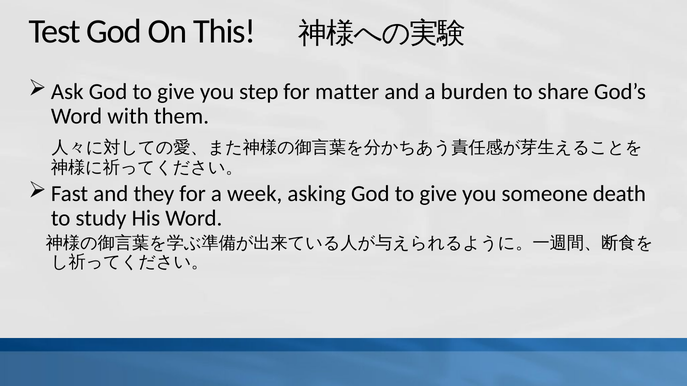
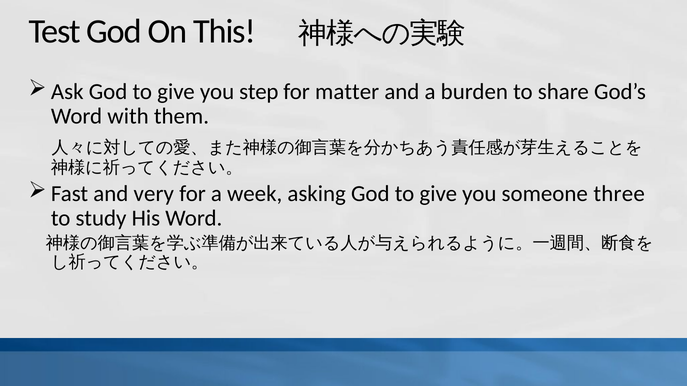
they: they -> very
death: death -> three
